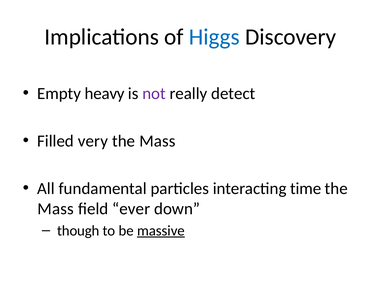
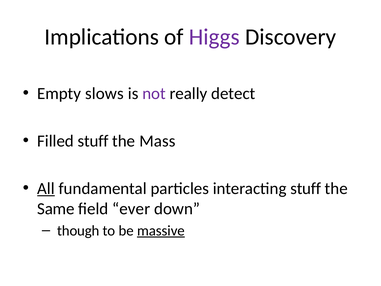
Higgs colour: blue -> purple
heavy: heavy -> slows
Filled very: very -> stuff
All underline: none -> present
interacting time: time -> stuff
Mass at (56, 209): Mass -> Same
